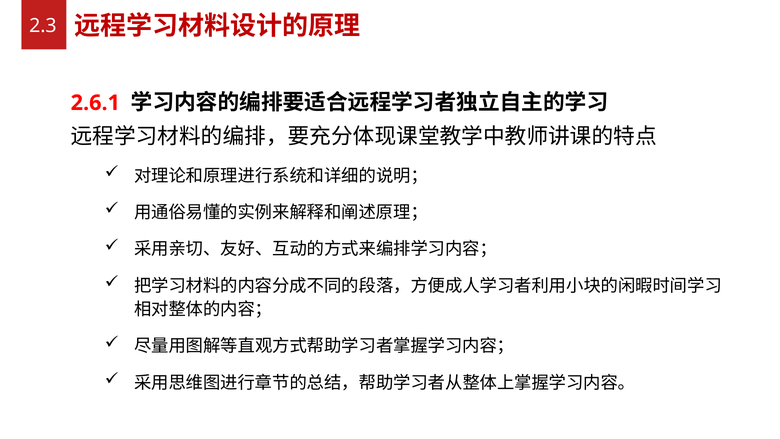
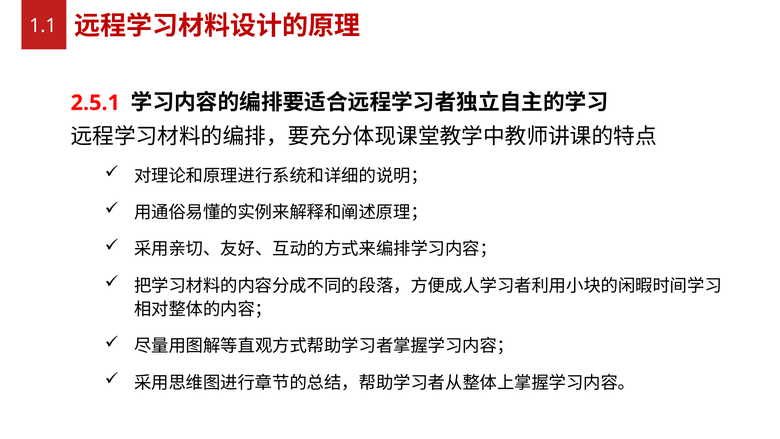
2.3: 2.3 -> 1.1
2.6.1: 2.6.1 -> 2.5.1
